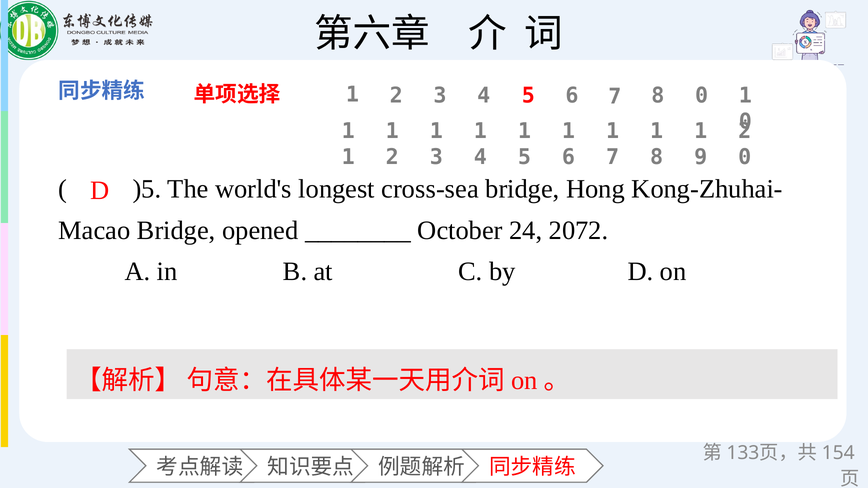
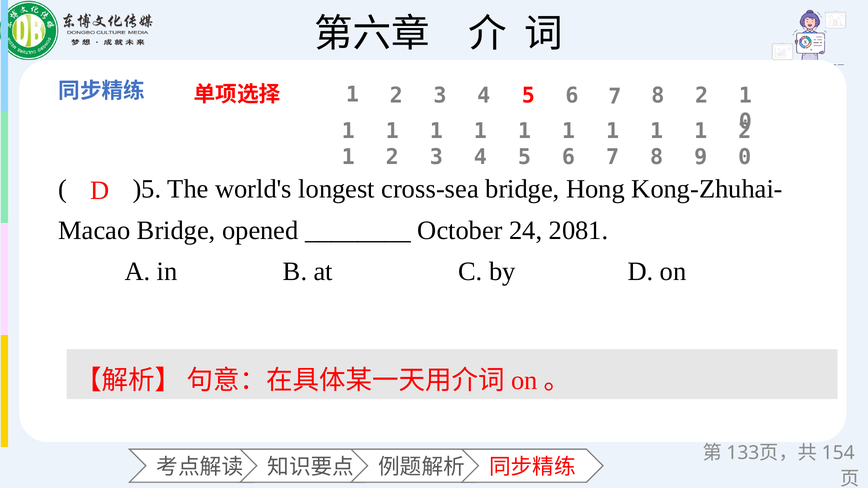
8 0: 0 -> 2
2072: 2072 -> 2081
